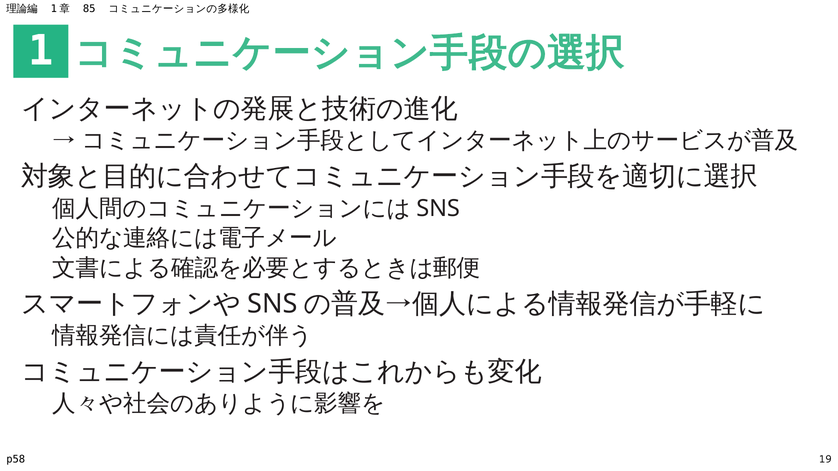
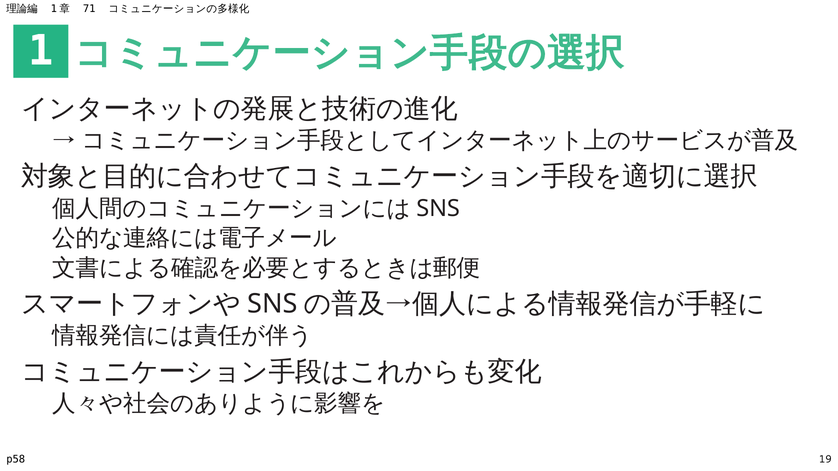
85: 85 -> 71
